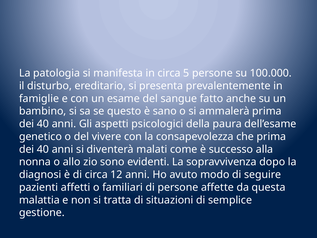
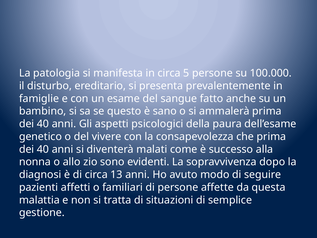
12: 12 -> 13
